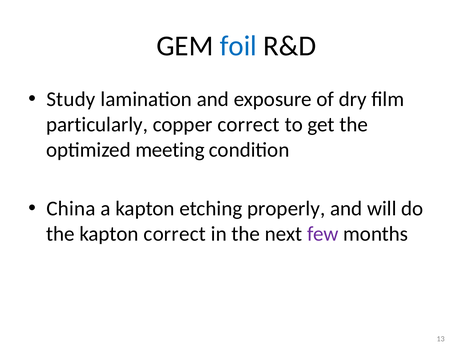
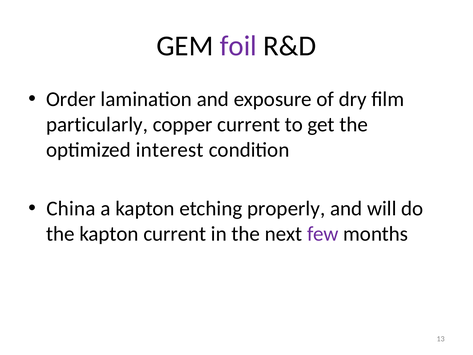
foil colour: blue -> purple
Study: Study -> Order
copper correct: correct -> current
meeting: meeting -> interest
kapton correct: correct -> current
